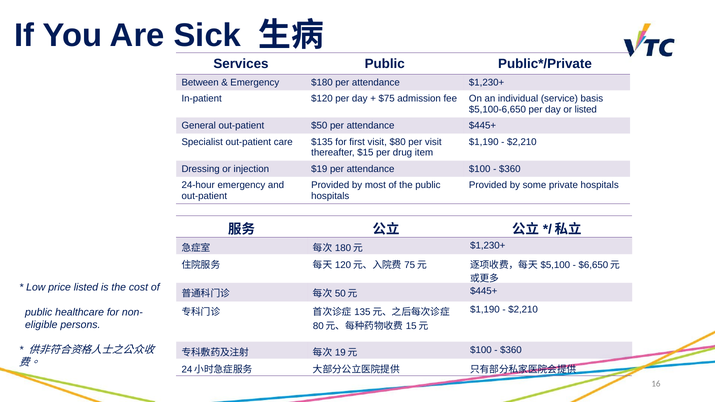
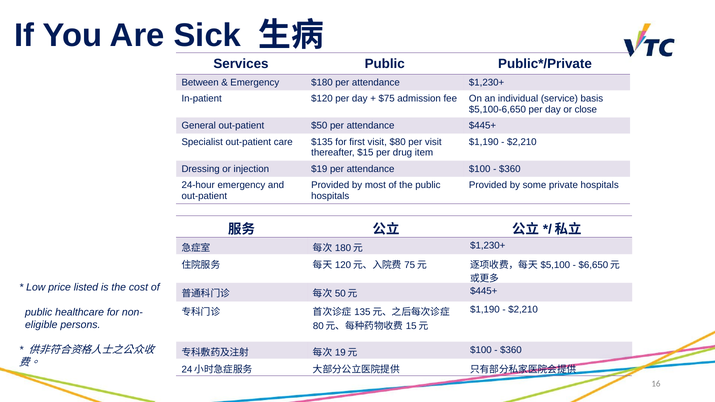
or listed: listed -> close
